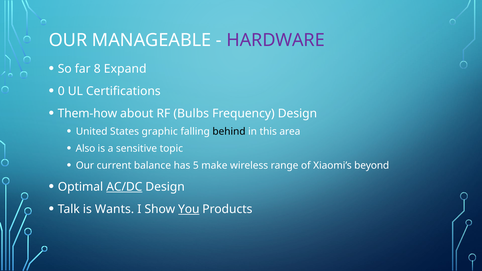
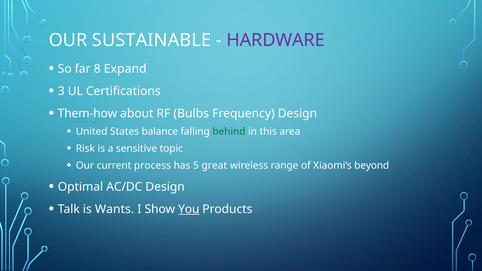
MANAGEABLE: MANAGEABLE -> SUSTAINABLE
0: 0 -> 3
graphic: graphic -> balance
behind colour: black -> green
Also: Also -> Risk
balance: balance -> process
make: make -> great
AC/DC underline: present -> none
